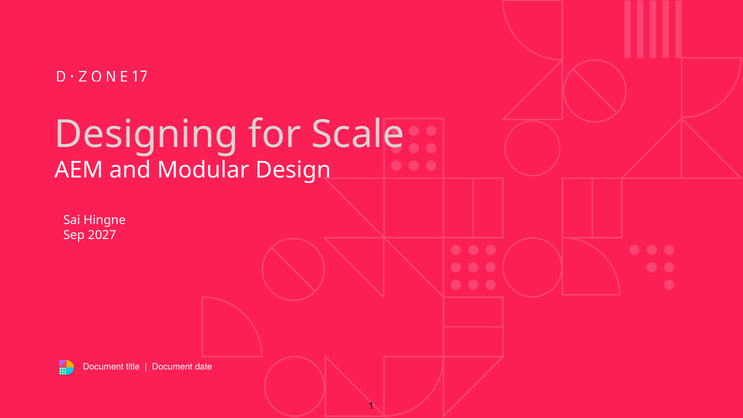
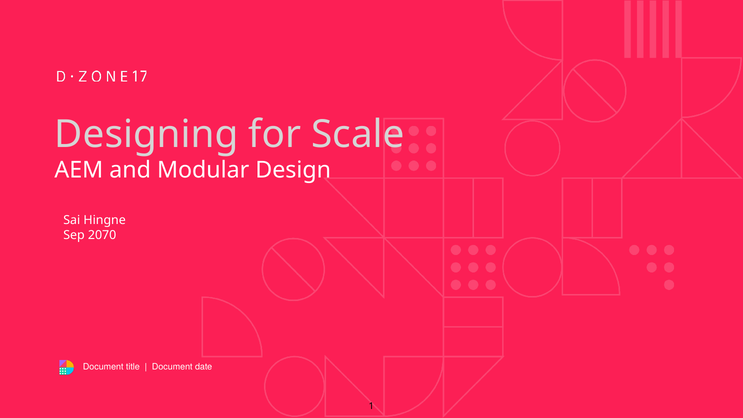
2027: 2027 -> 2070
